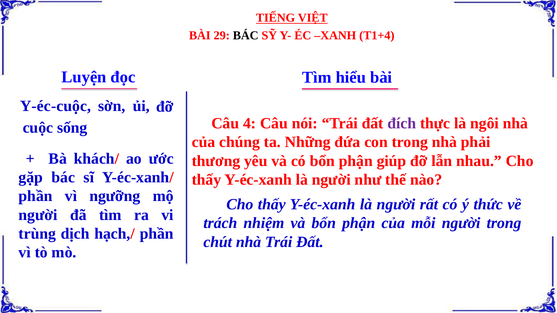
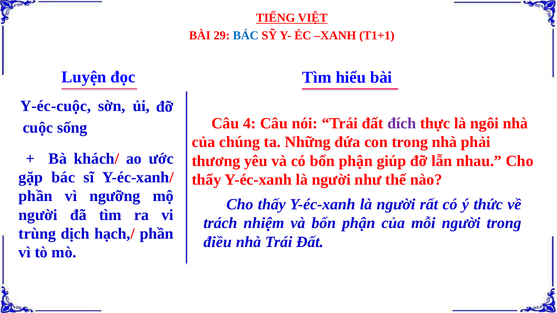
BÁC at (246, 35) colour: black -> blue
T1+4: T1+4 -> T1+1
chút: chút -> điều
